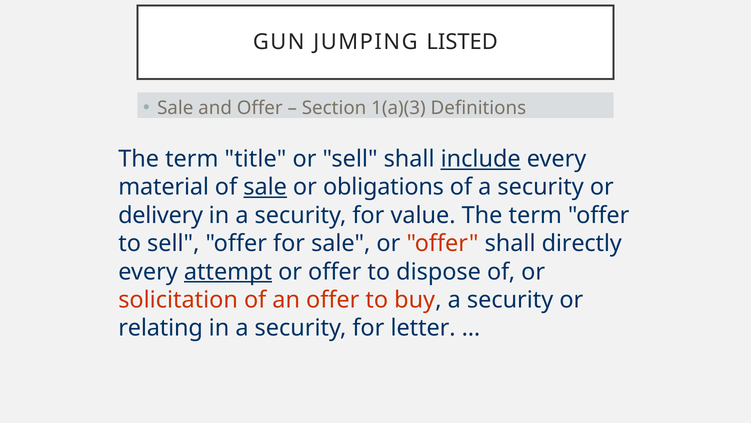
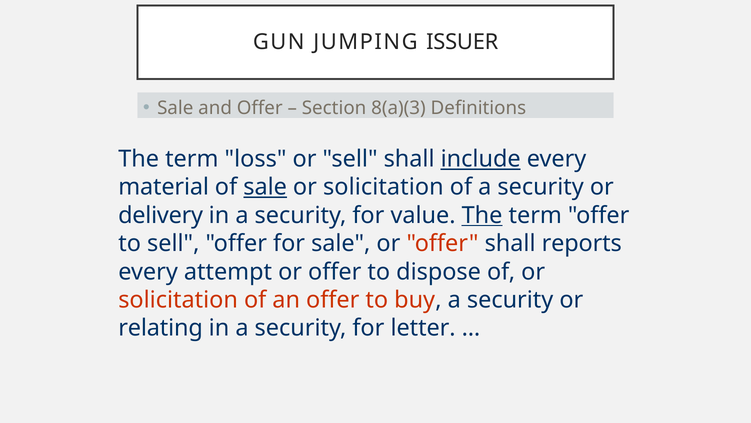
LISTED: LISTED -> ISSUER
1(a)(3: 1(a)(3 -> 8(a)(3
title: title -> loss
obligations at (383, 187): obligations -> solicitation
The at (482, 215) underline: none -> present
directly: directly -> reports
attempt underline: present -> none
